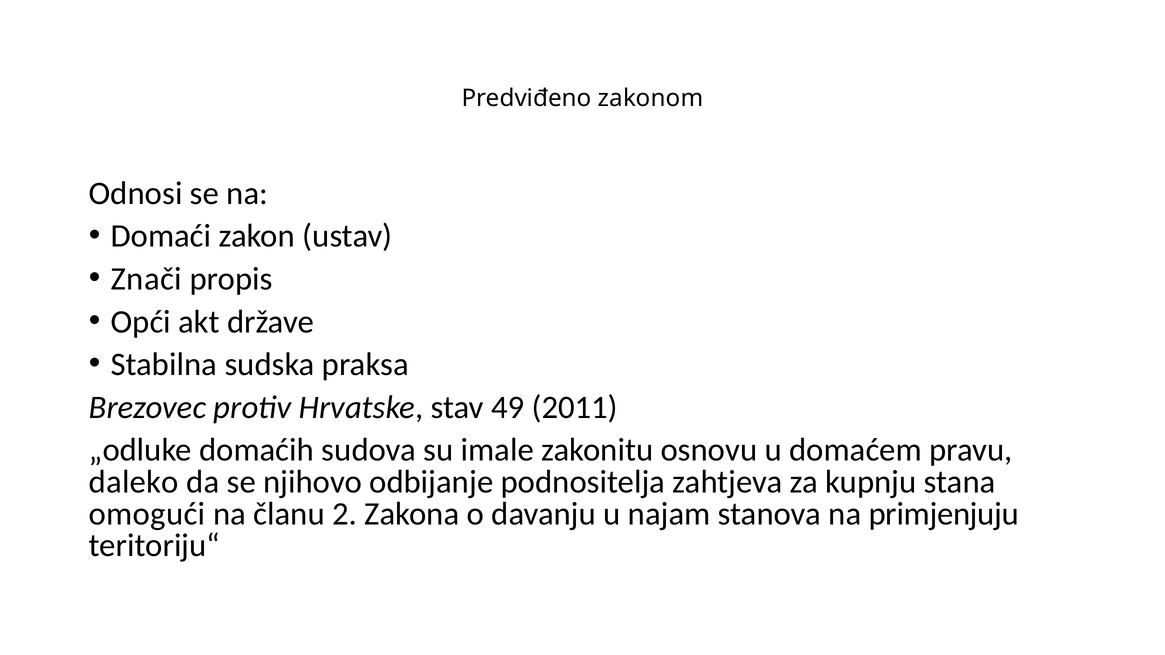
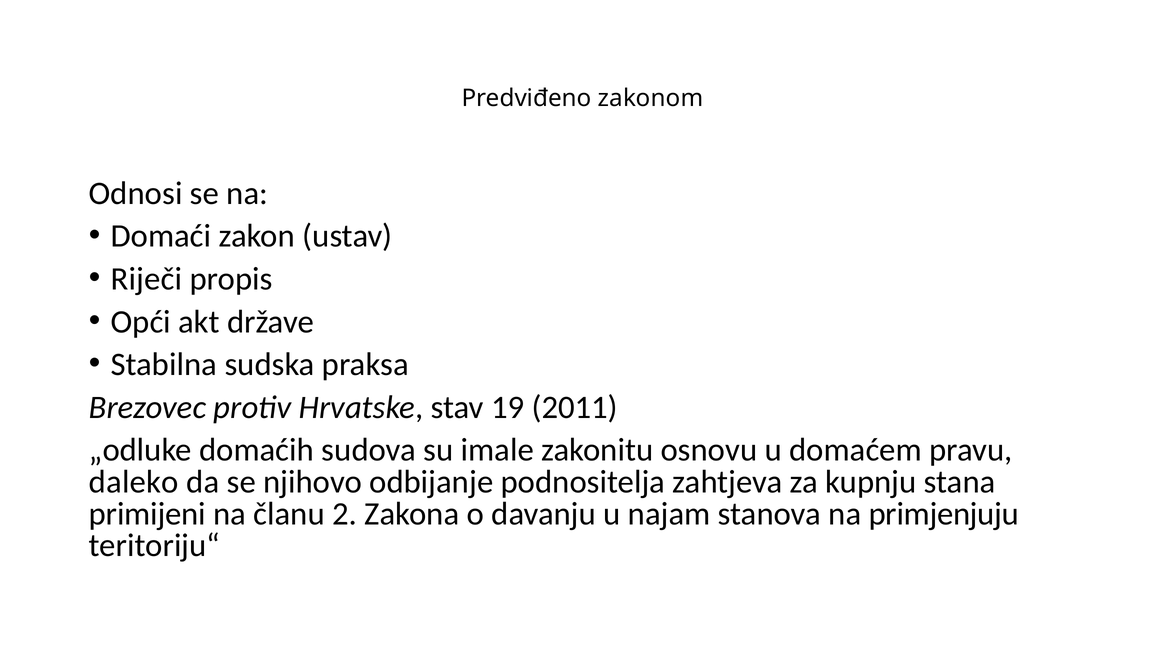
Znači: Znači -> Riječi
49: 49 -> 19
omogući: omogući -> primijeni
